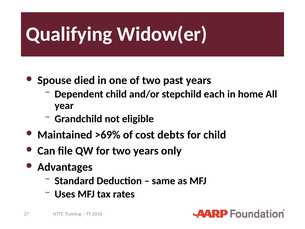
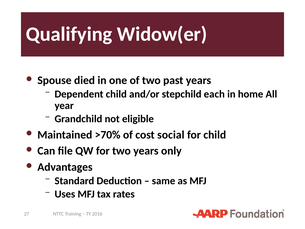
>69%: >69% -> >70%
debts: debts -> social
